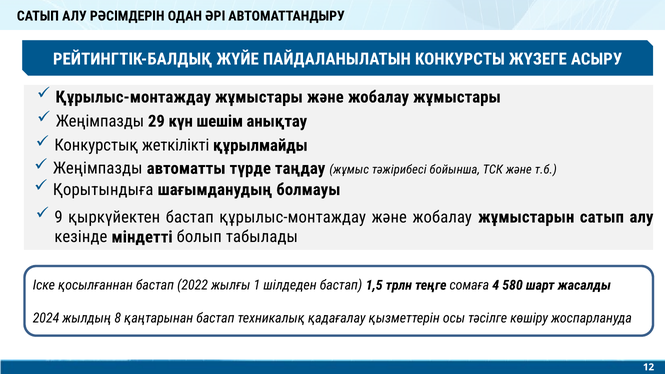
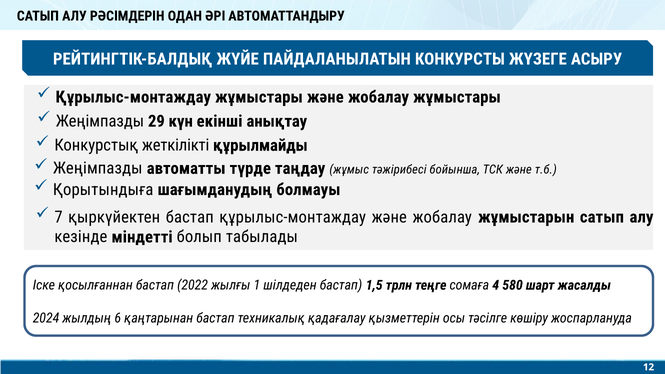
шешім: шешім -> екінші
9: 9 -> 7
8: 8 -> 6
